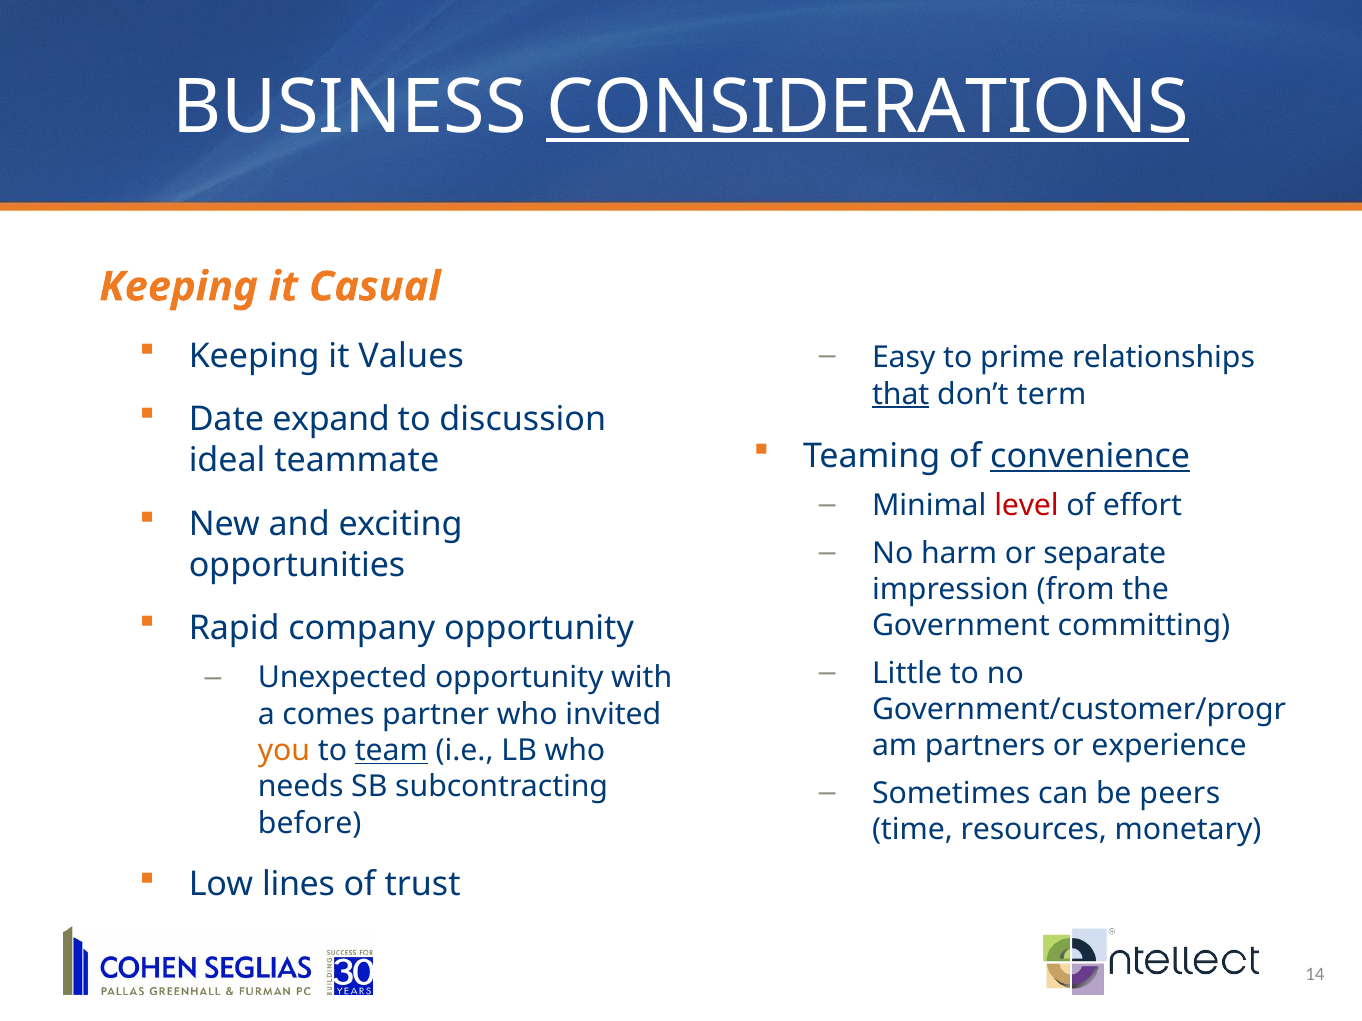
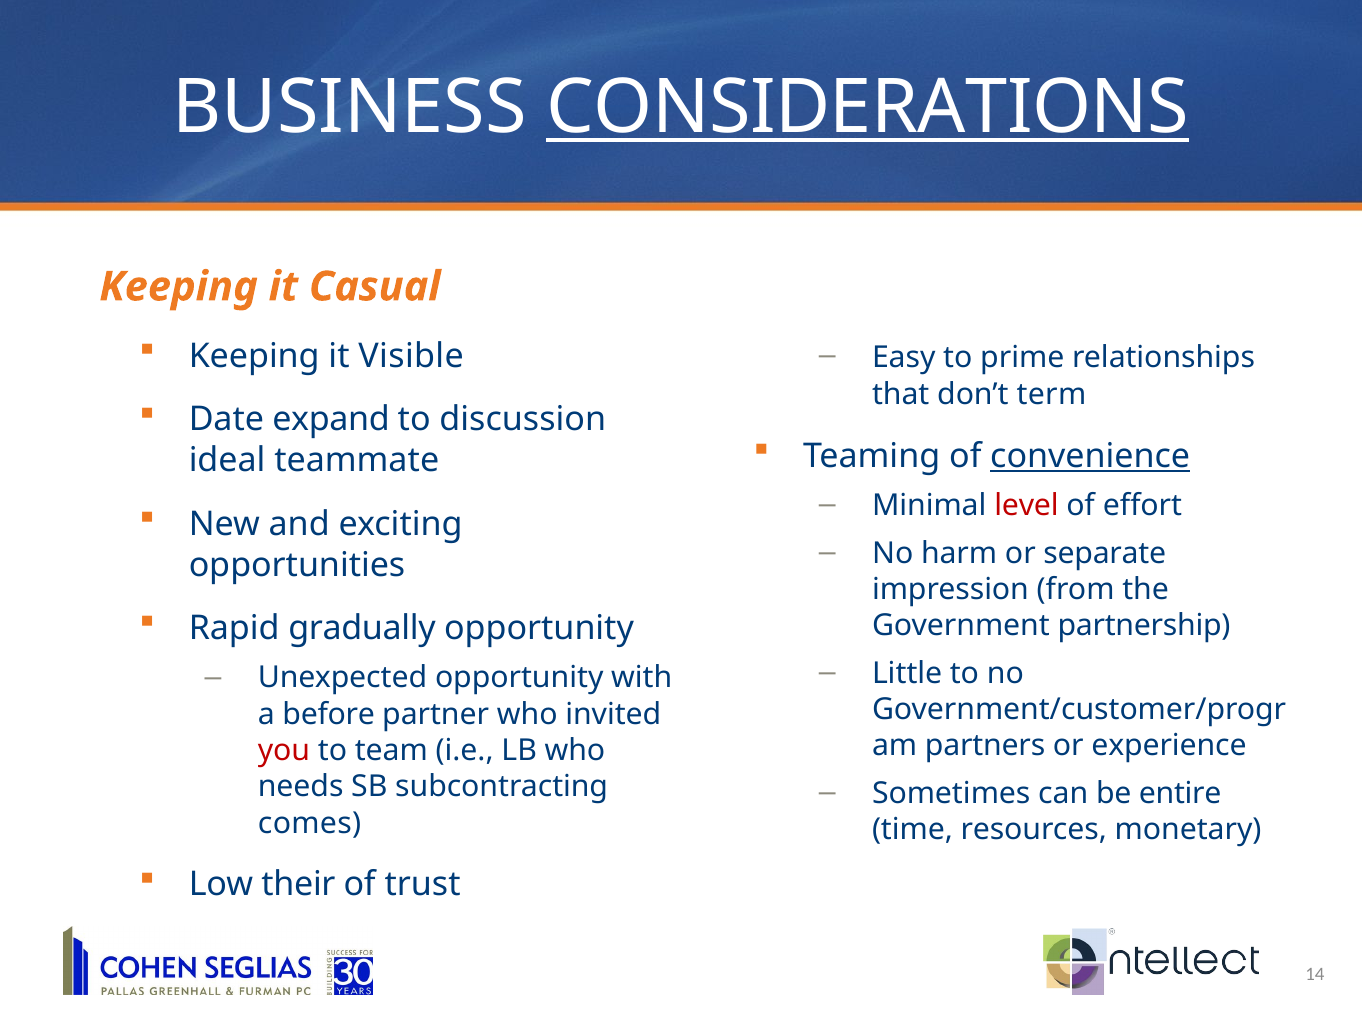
Values: Values -> Visible
that underline: present -> none
company: company -> gradually
committing: committing -> partnership
comes: comes -> before
you colour: orange -> red
team underline: present -> none
peers: peers -> entire
before: before -> comes
lines: lines -> their
